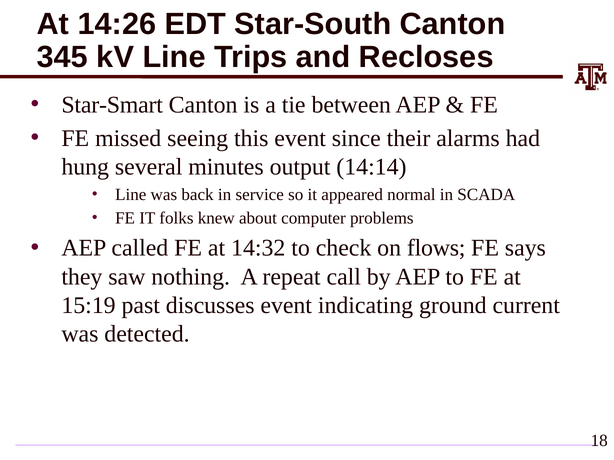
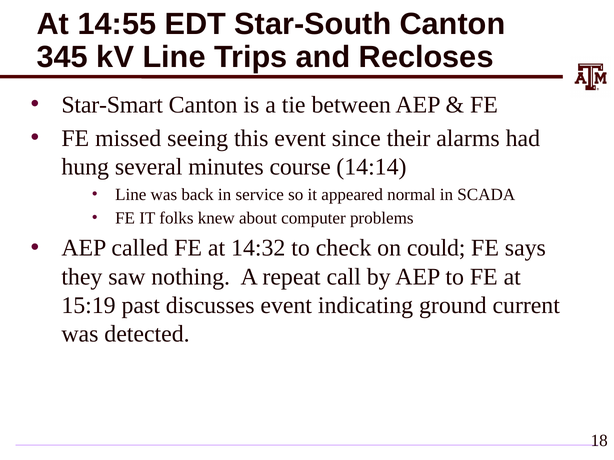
14:26: 14:26 -> 14:55
output: output -> course
flows: flows -> could
